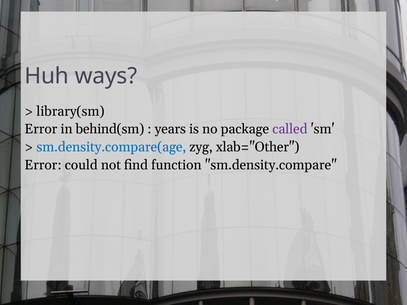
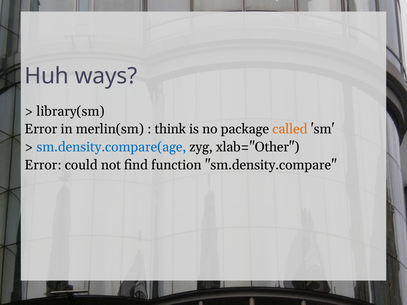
behind(sm: behind(sm -> merlin(sm
years: years -> think
called colour: purple -> orange
